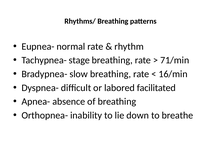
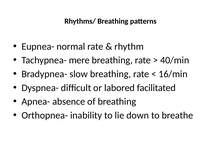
stage: stage -> mere
71/min: 71/min -> 40/min
